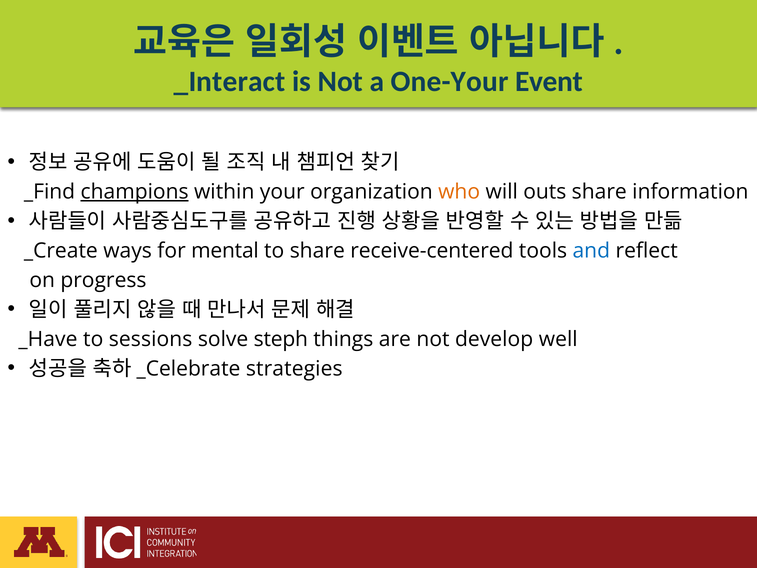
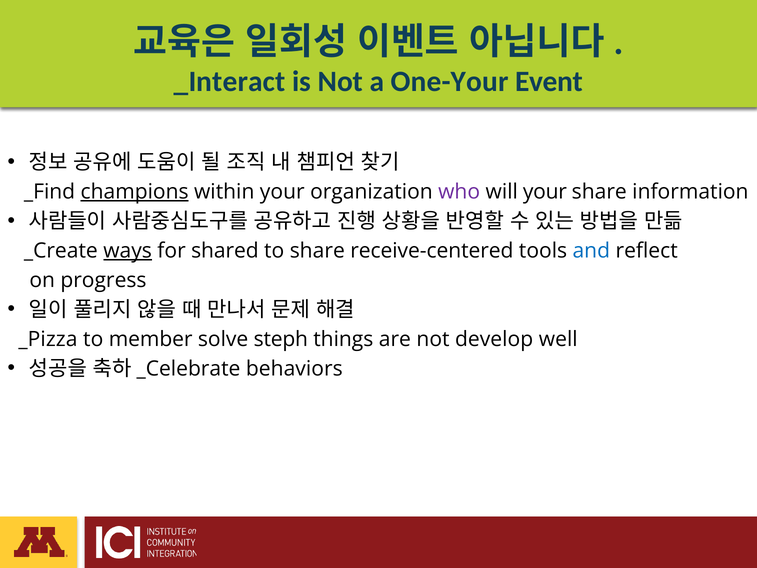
who colour: orange -> purple
will outs: outs -> your
ways underline: none -> present
mental: mental -> shared
_Have: _Have -> _Pizza
sessions: sessions -> member
strategies: strategies -> behaviors
